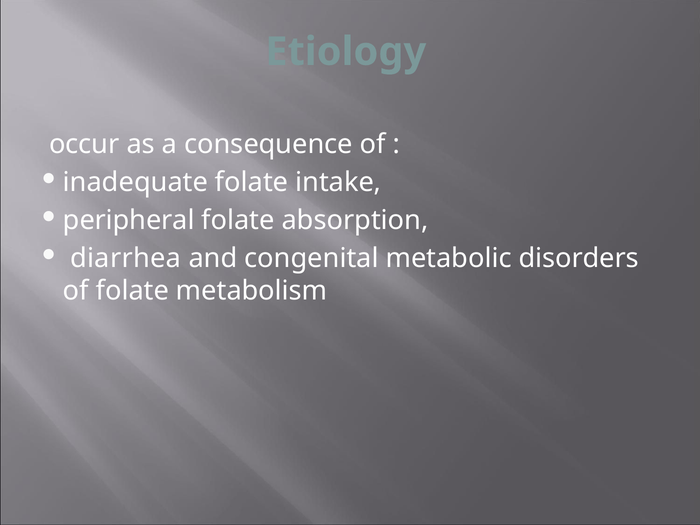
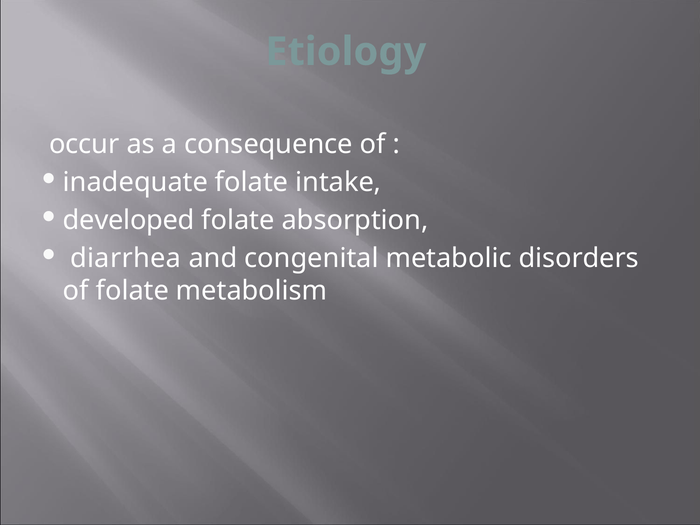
peripheral: peripheral -> developed
